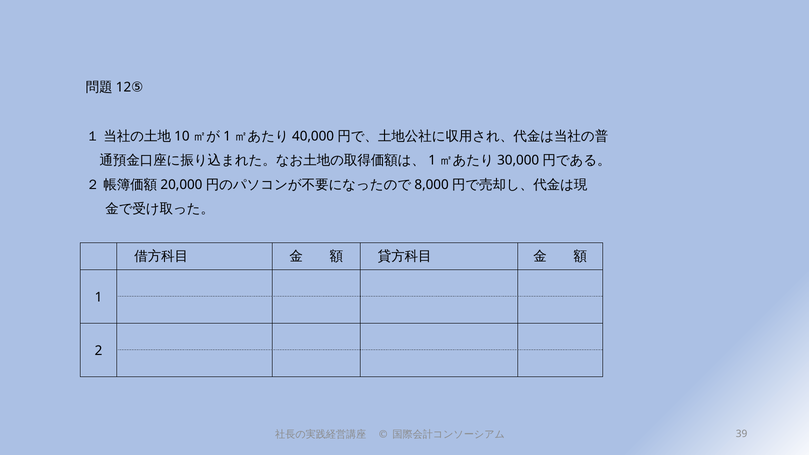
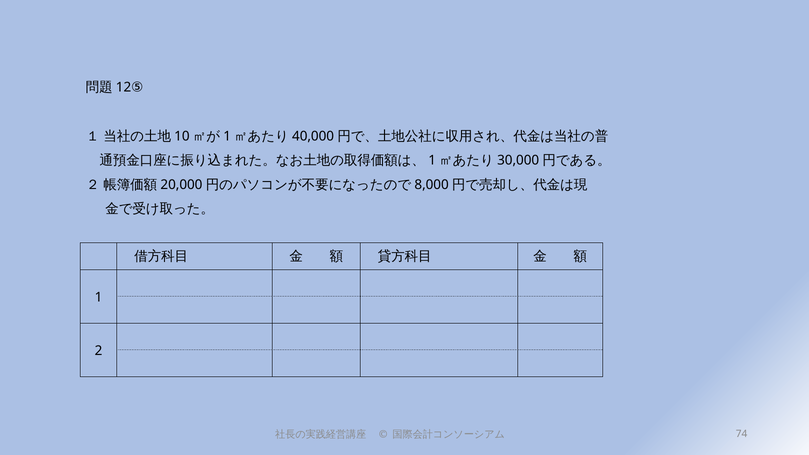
39: 39 -> 74
